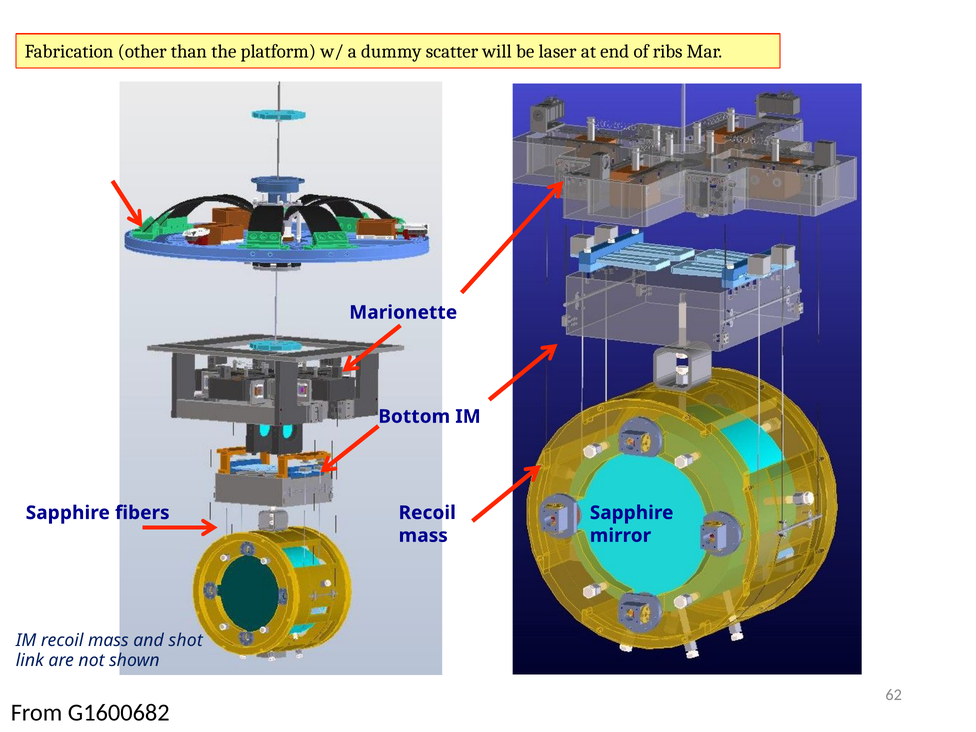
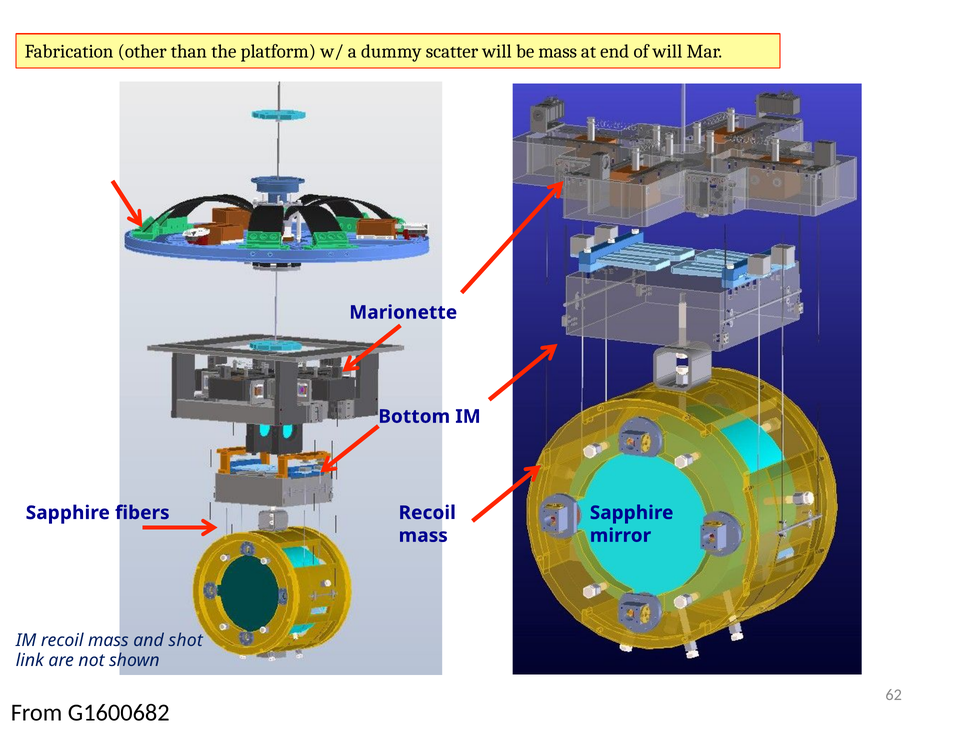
be laser: laser -> mass
of ribs: ribs -> will
